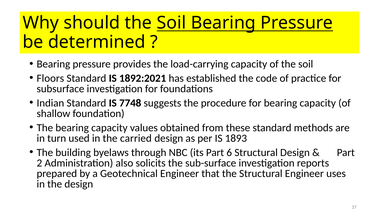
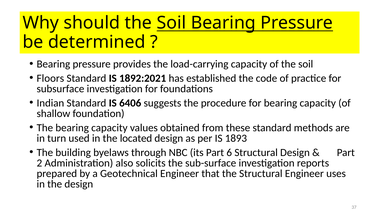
7748: 7748 -> 6406
carried: carried -> located
